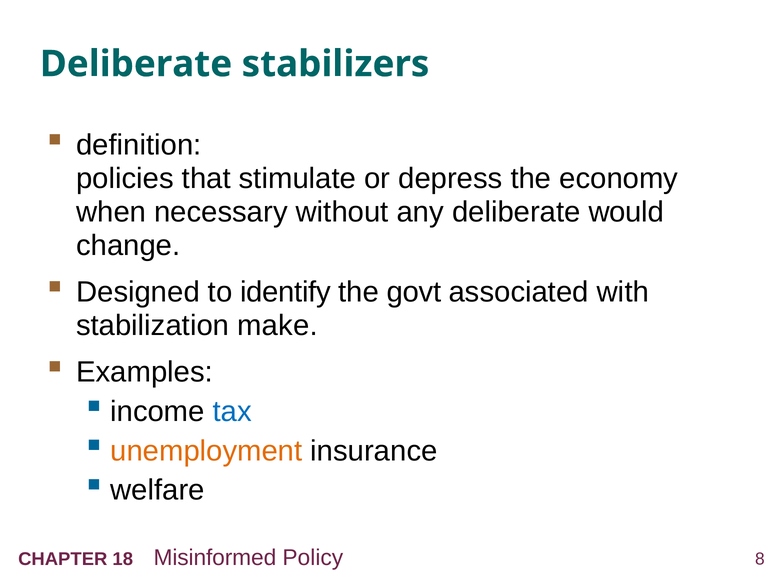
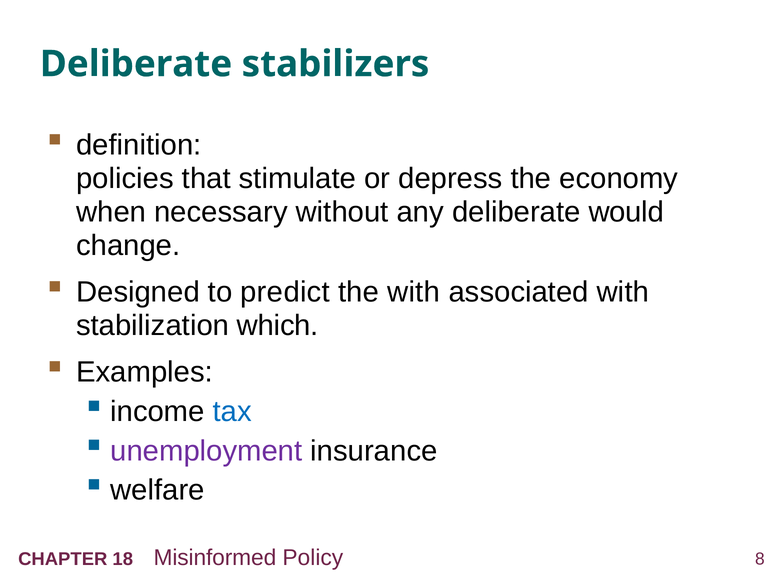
identify: identify -> predict
the govt: govt -> with
make: make -> which
unemployment colour: orange -> purple
